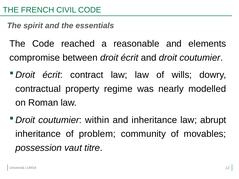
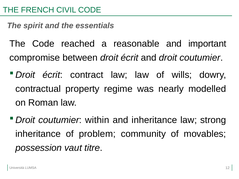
elements: elements -> important
abrupt: abrupt -> strong
